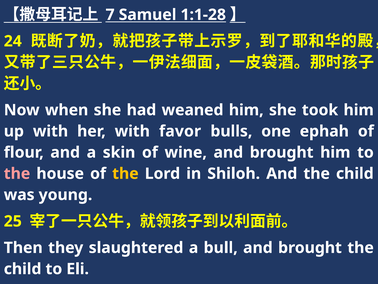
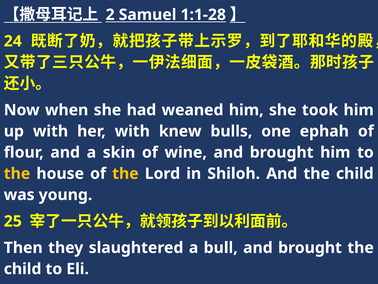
7: 7 -> 2
favor: favor -> knew
the at (17, 173) colour: pink -> yellow
